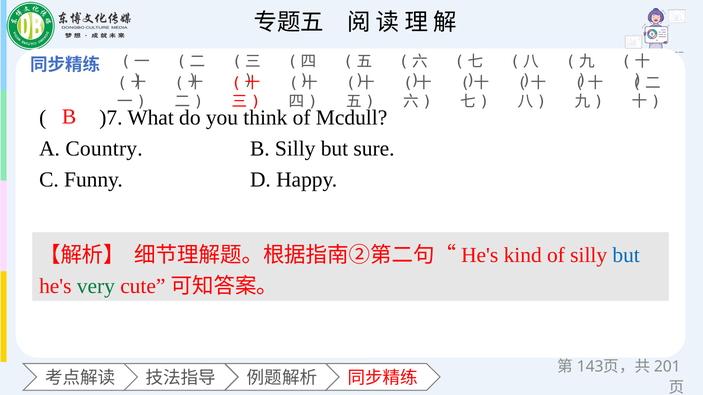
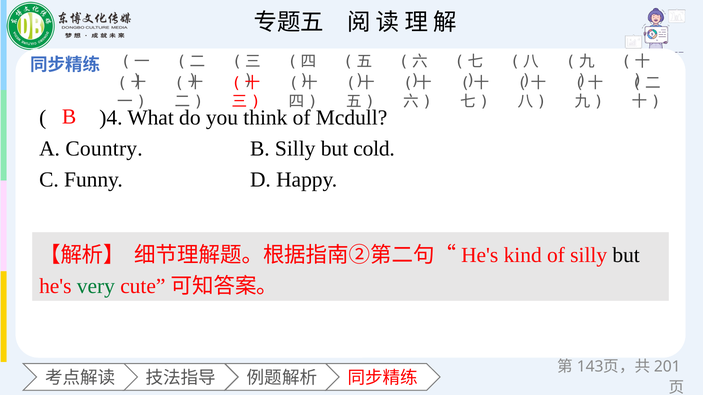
)7: )7 -> )4
sure: sure -> cold
but at (626, 255) colour: blue -> black
